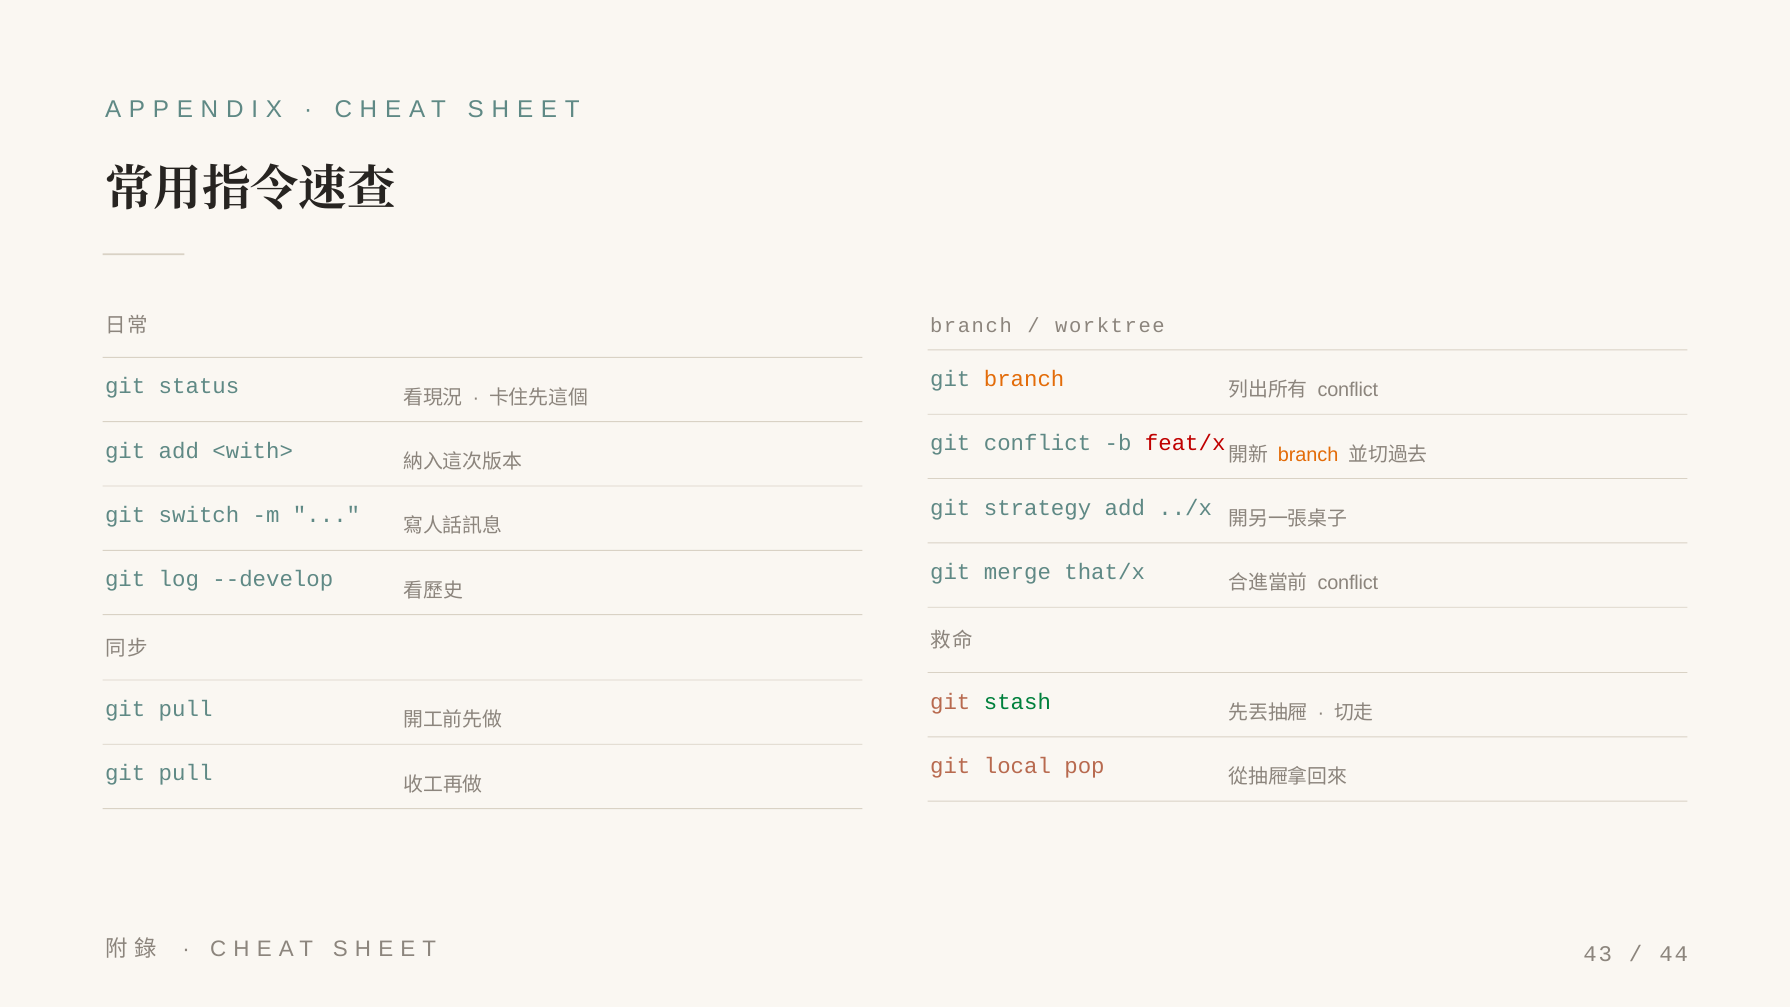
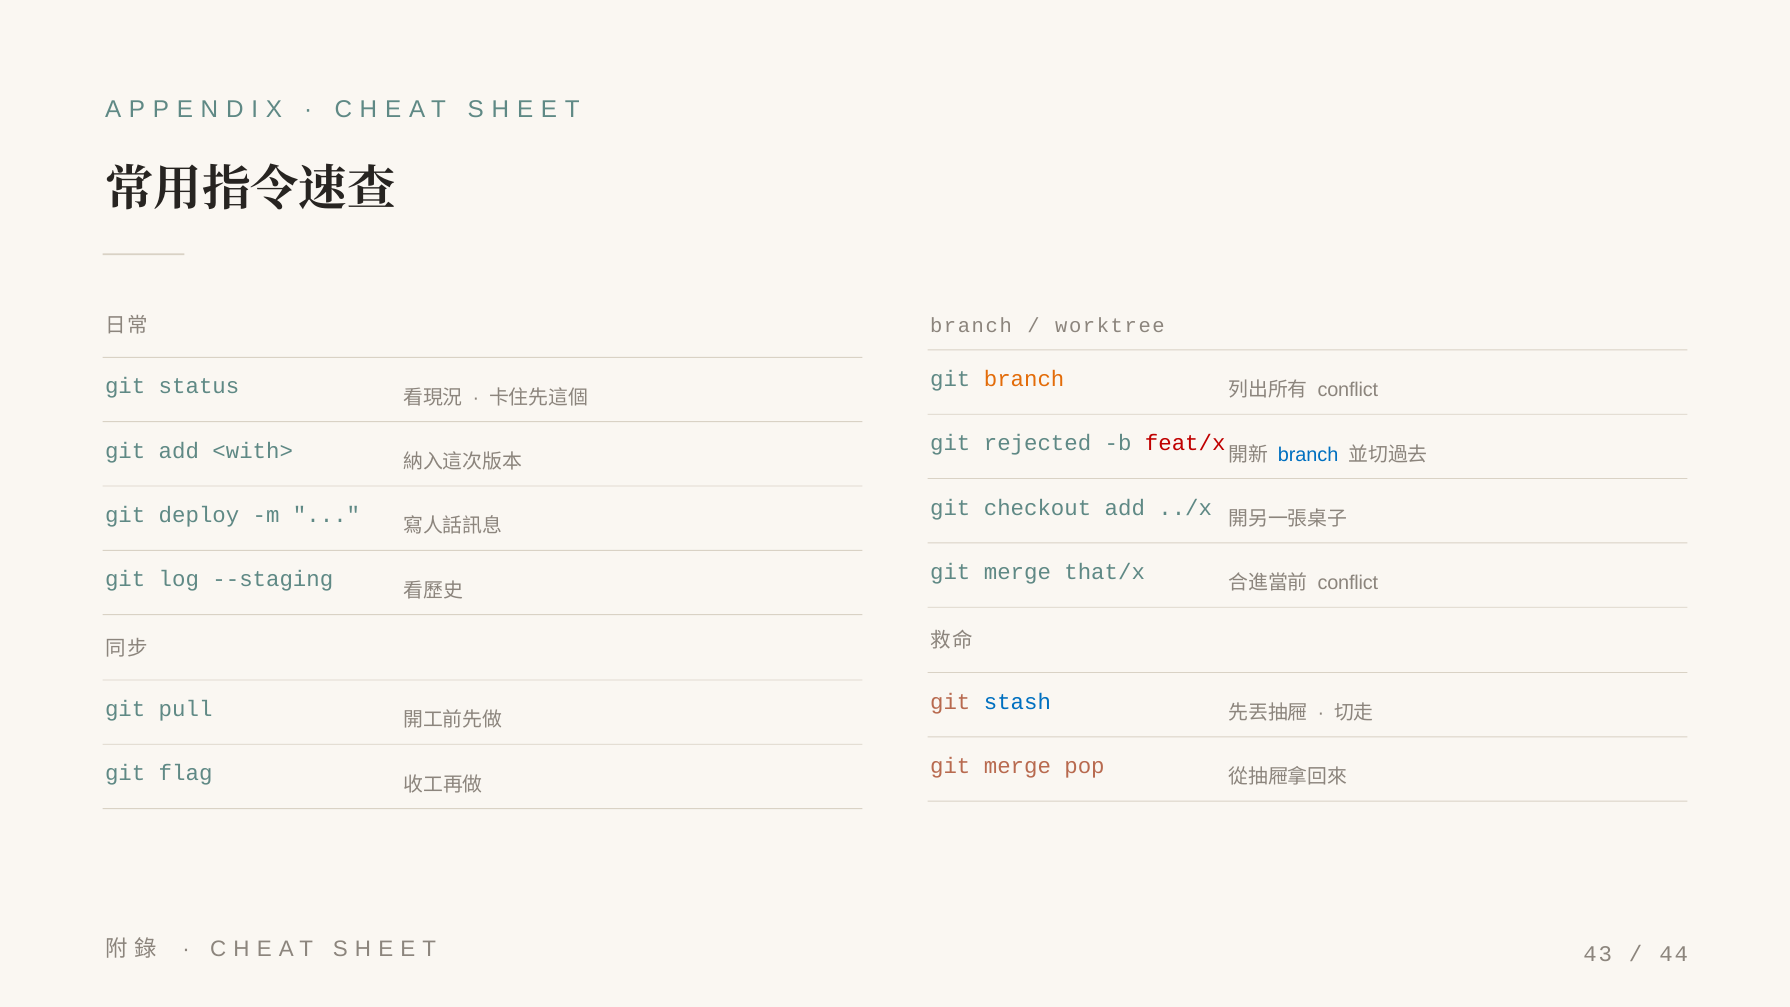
git conflict: conflict -> rejected
branch at (1308, 454) colour: orange -> blue
strategy: strategy -> checkout
switch: switch -> deploy
--develop: --develop -> --staging
stash colour: green -> blue
local at (1017, 766): local -> merge
pull at (186, 773): pull -> flag
